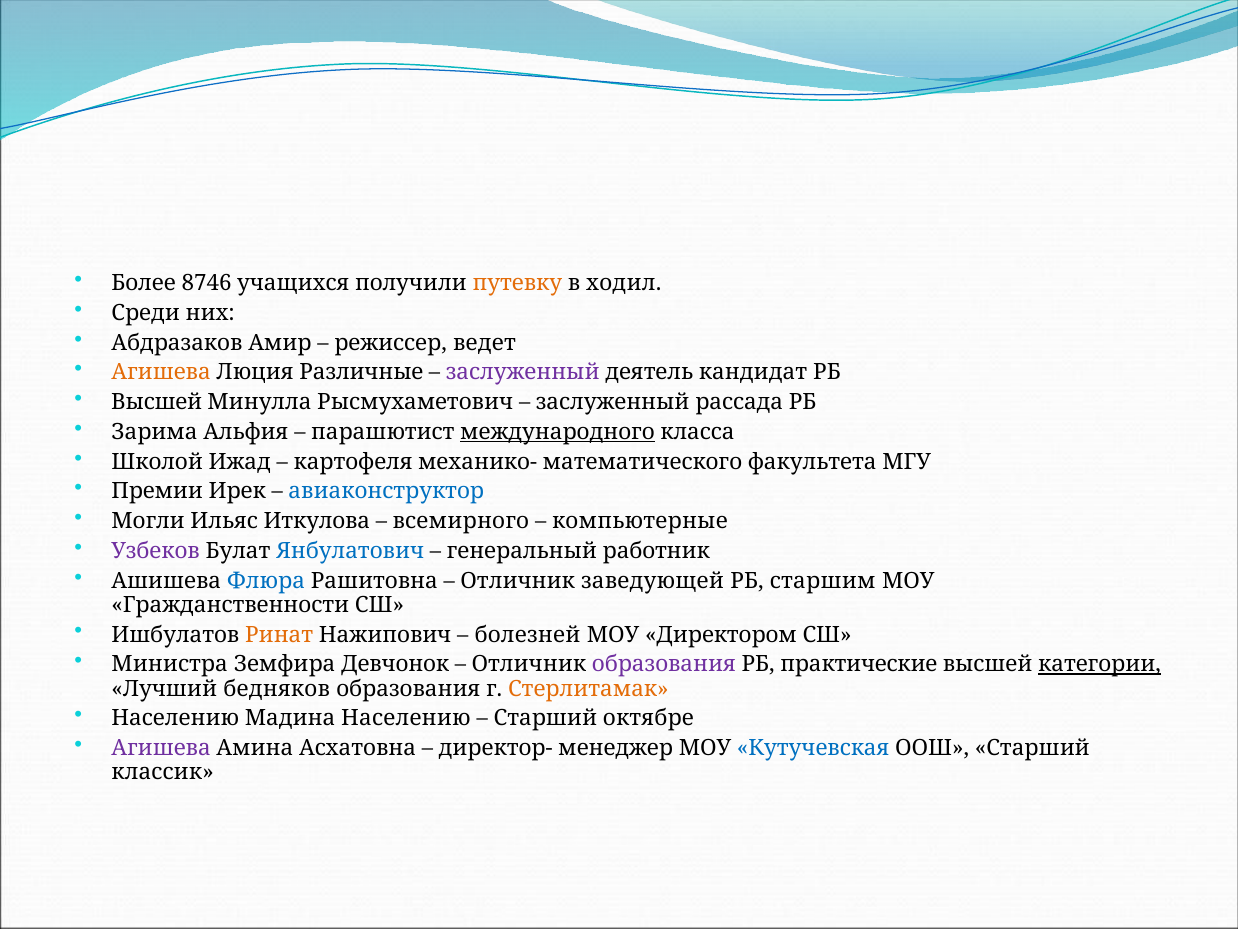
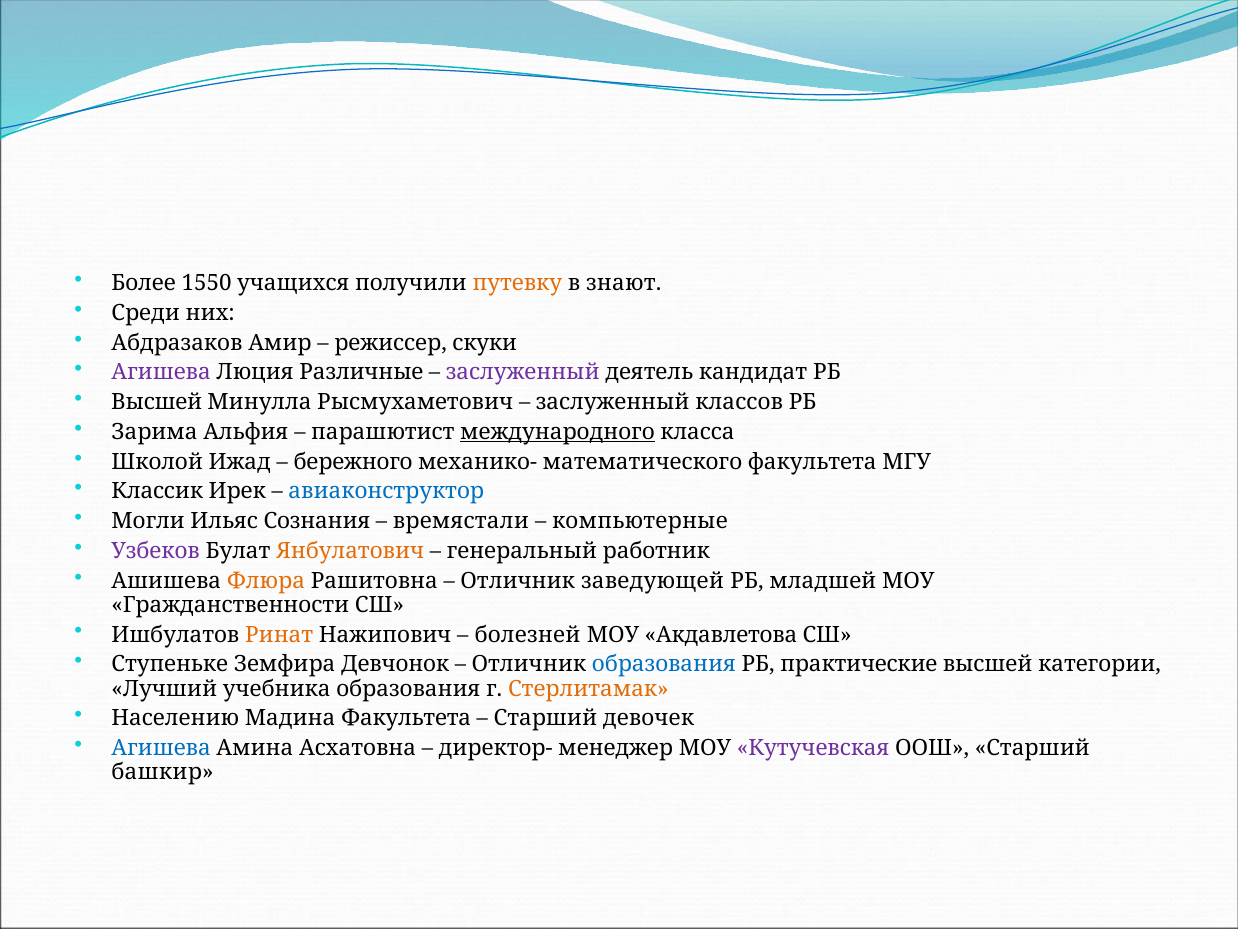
8746: 8746 -> 1550
ходил: ходил -> знают
ведет: ведет -> скуки
Агишева at (161, 372) colour: orange -> purple
рассада: рассада -> классов
картофеля: картофеля -> бережного
Премии: Премии -> Классик
Иткулова: Иткулова -> Сознания
всемирного: всемирного -> времястали
Янбулатович colour: blue -> orange
Флюра colour: blue -> orange
старшим: старшим -> младшей
Директором: Директором -> Акдавлетова
Министра: Министра -> Ступеньке
образования at (664, 664) colour: purple -> blue
категории underline: present -> none
бедняков: бедняков -> учебника
Мадина Населению: Населению -> Факультета
октябре: октябре -> девочек
Агишева at (161, 748) colour: purple -> blue
Кутучевская colour: blue -> purple
классик: классик -> башкир
